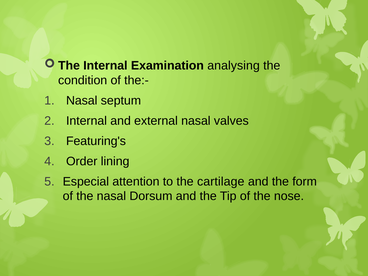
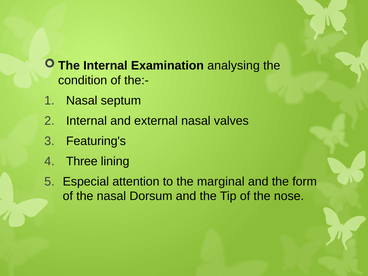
Order: Order -> Three
cartilage: cartilage -> marginal
